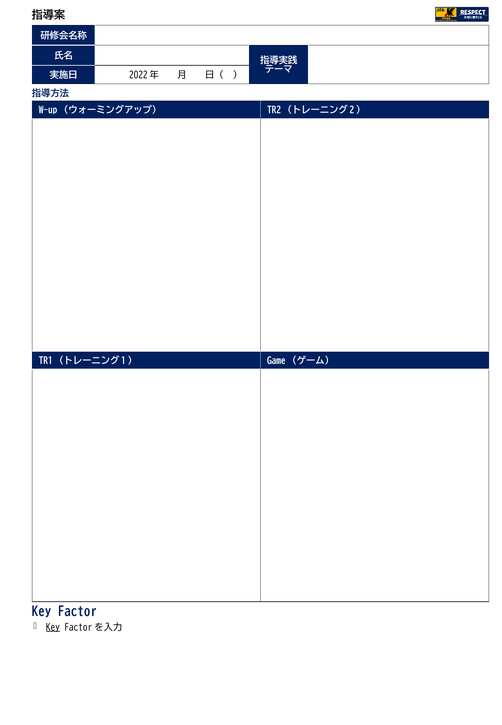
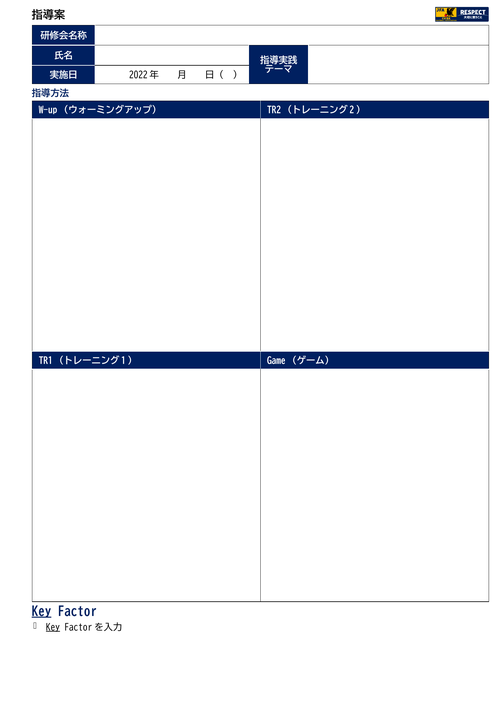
Key at (42, 612) underline: none -> present
